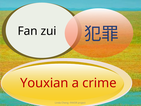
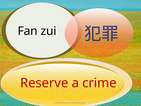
Youxian: Youxian -> Reserve
